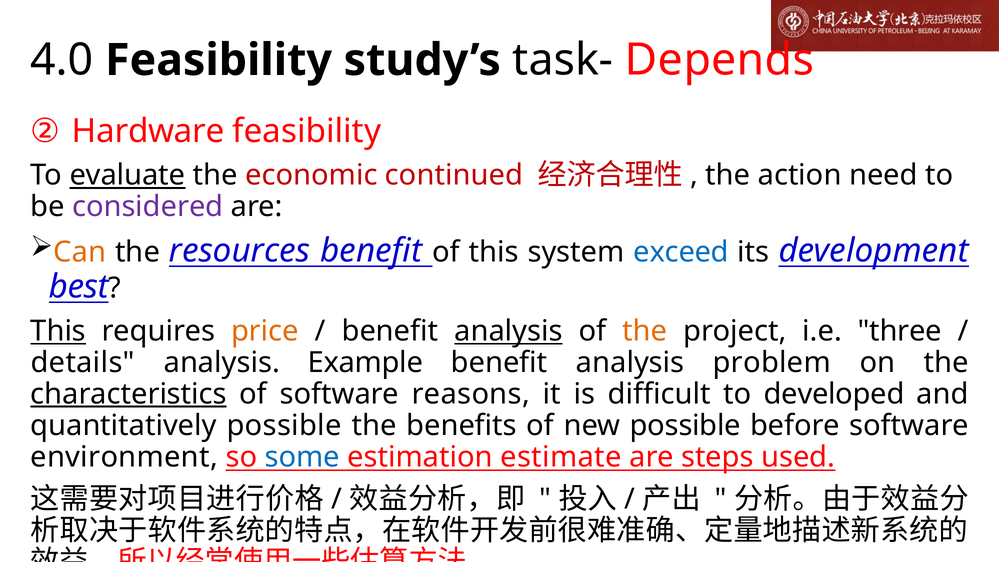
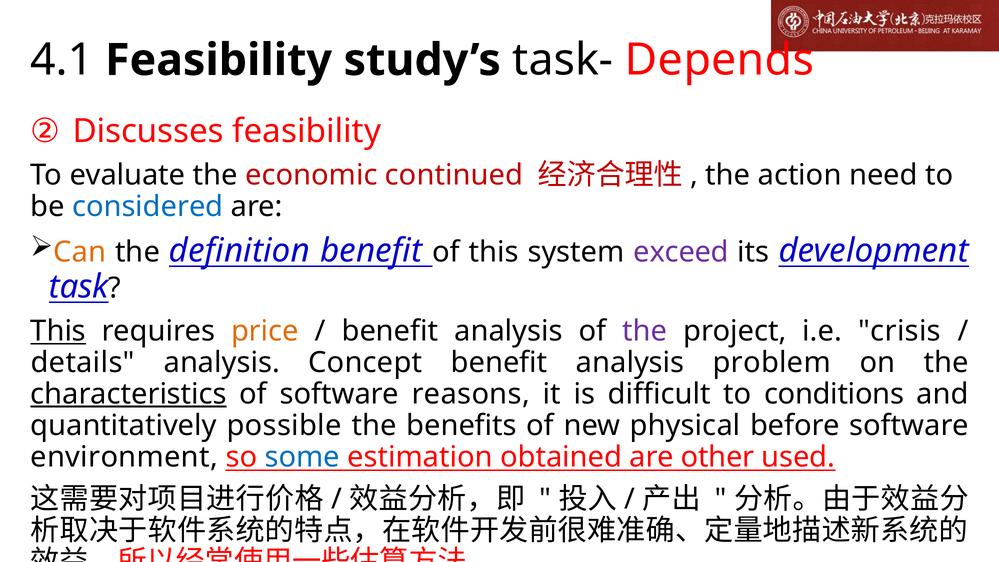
4.0: 4.0 -> 4.1
Hardware: Hardware -> Discusses
evaluate underline: present -> none
considered colour: purple -> blue
resources: resources -> definition
exceed colour: blue -> purple
best: best -> task
analysis at (509, 331) underline: present -> none
the at (645, 331) colour: orange -> purple
three: three -> crisis
Example: Example -> Concept
developed: developed -> conditions
new possible: possible -> physical
estimate: estimate -> obtained
steps: steps -> other
